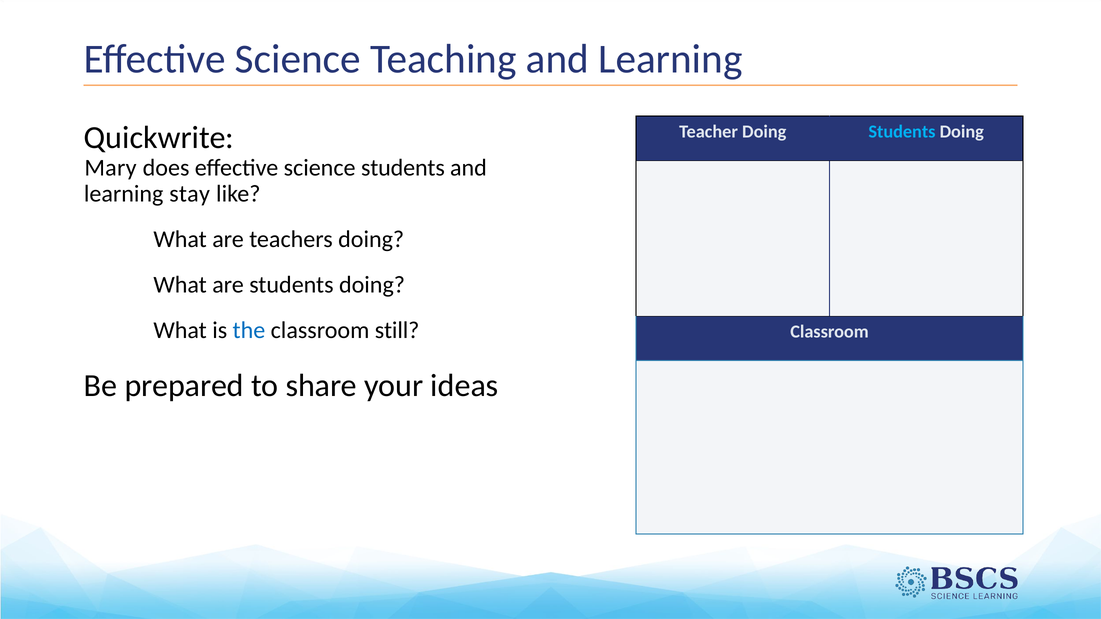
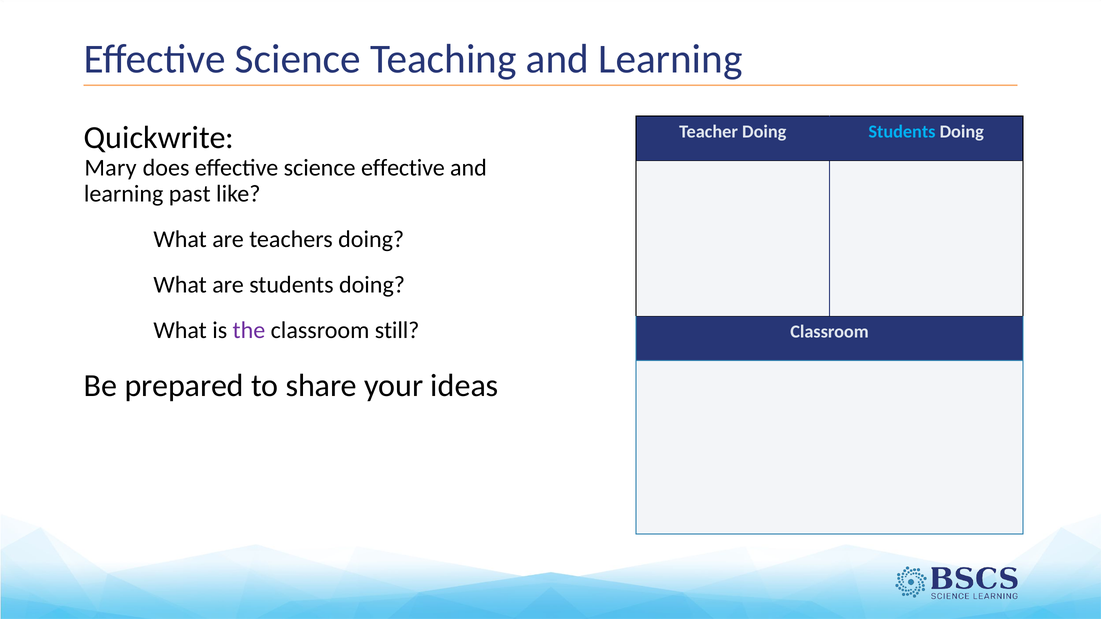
science students: students -> effective
stay: stay -> past
the colour: blue -> purple
